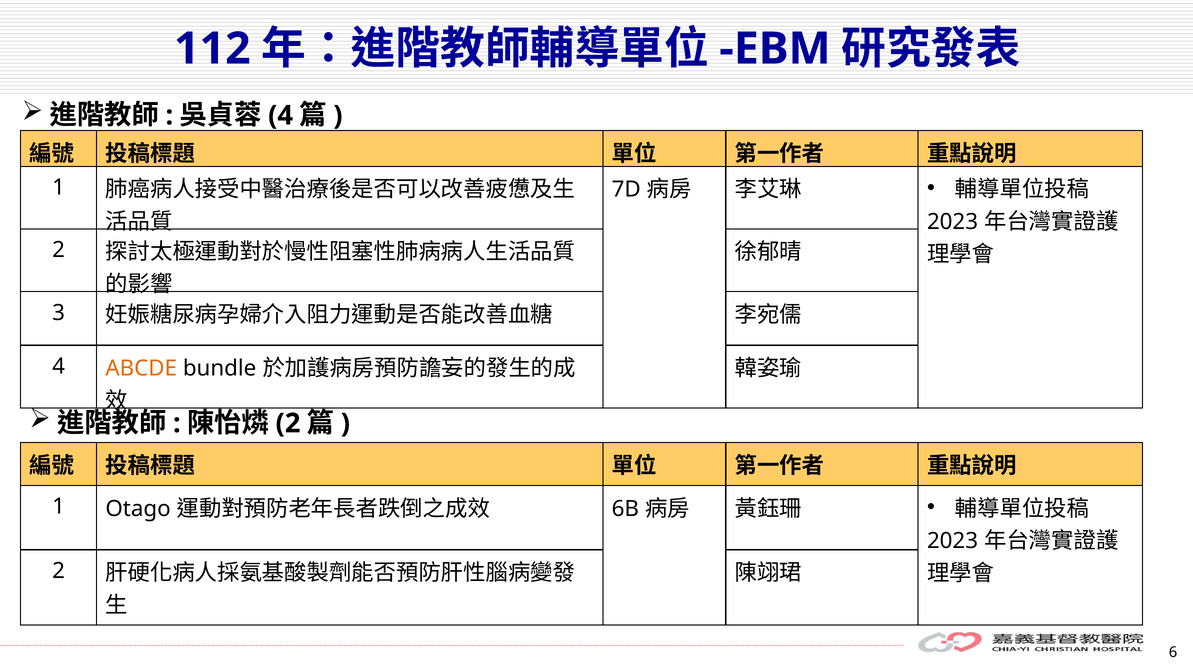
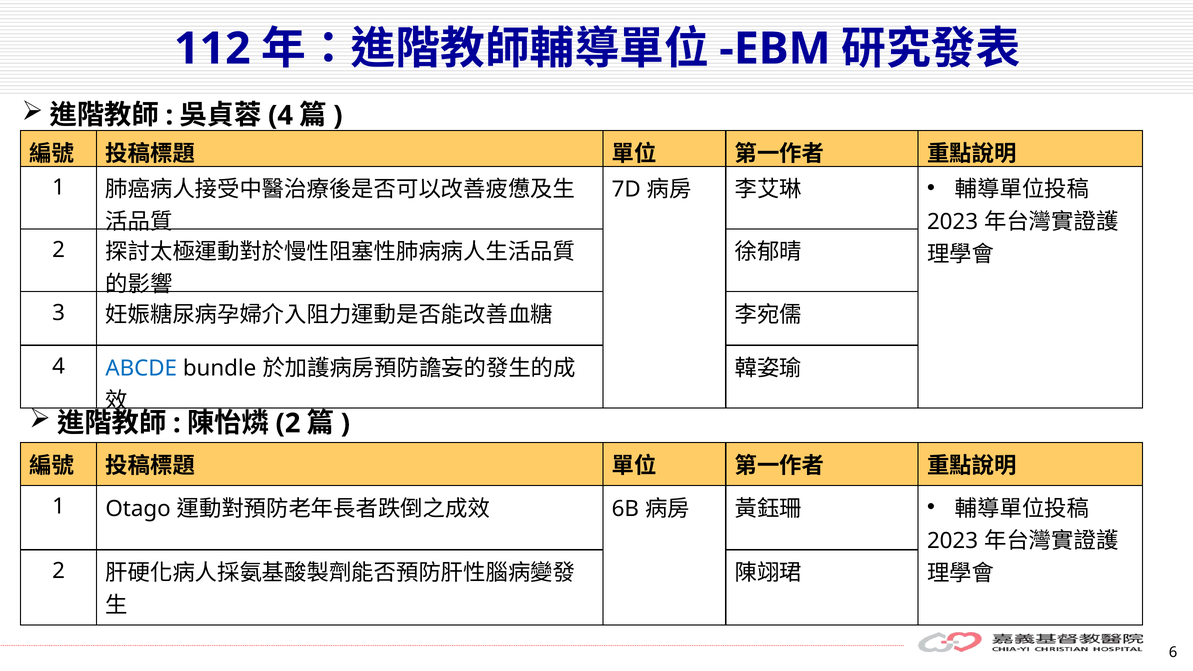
ABCDE colour: orange -> blue
